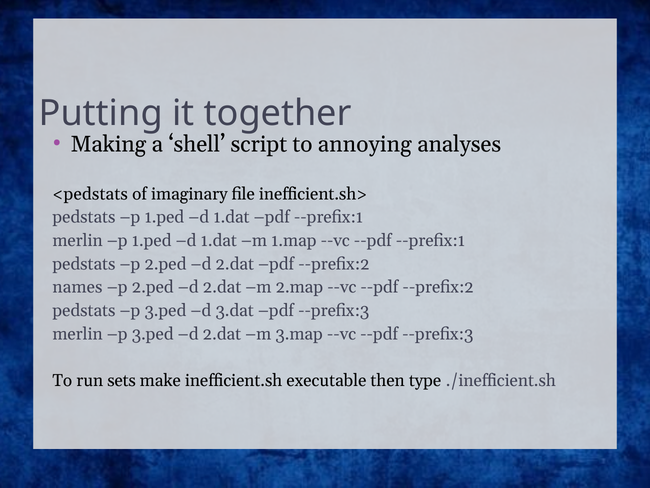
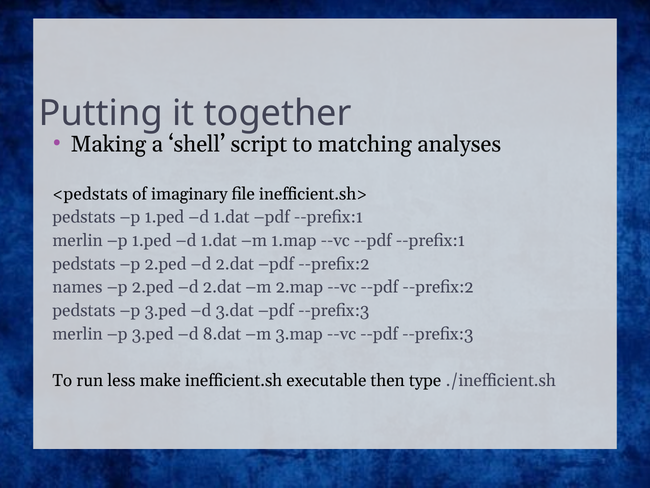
annoying: annoying -> matching
3.ped d 2.dat: 2.dat -> 8.dat
sets: sets -> less
